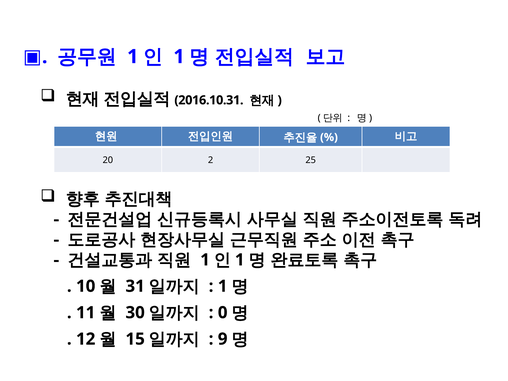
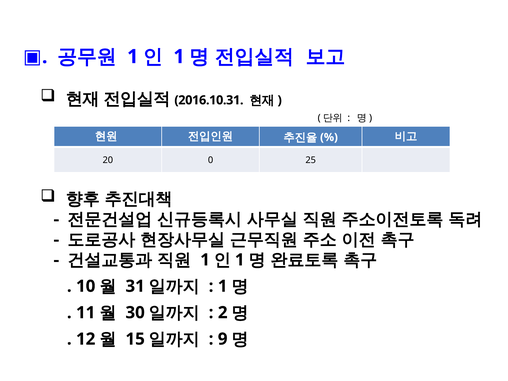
2: 2 -> 0
0: 0 -> 2
